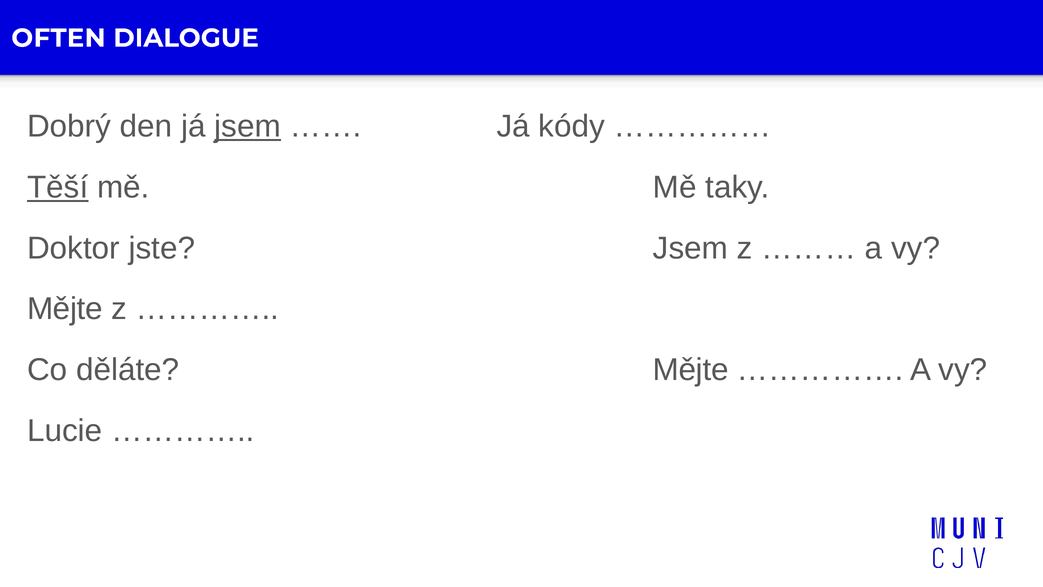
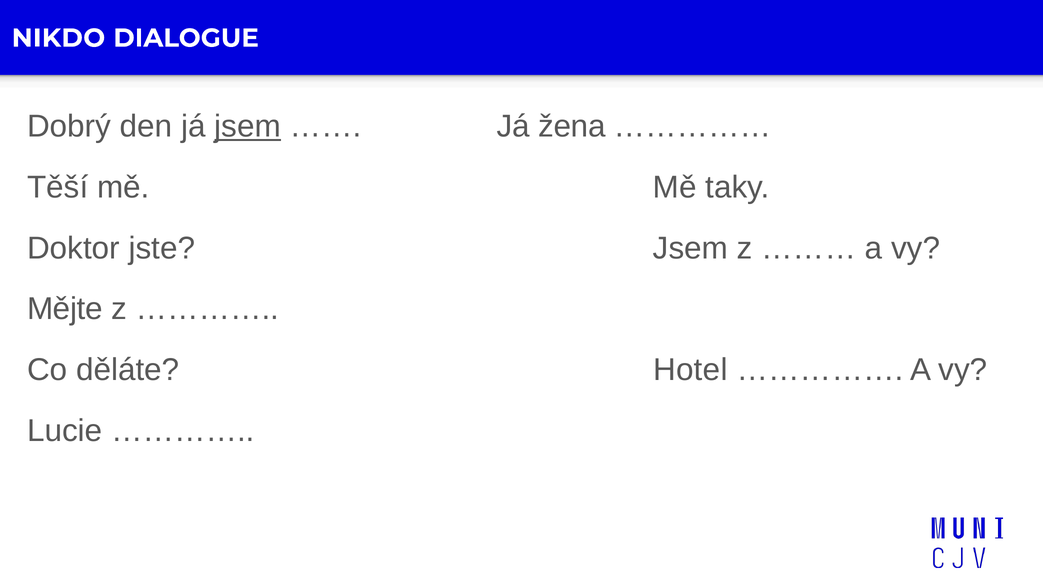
OFTEN: OFTEN -> NIKDO
kódy: kódy -> žena
Těší underline: present -> none
děláte Mějte: Mějte -> Hotel
